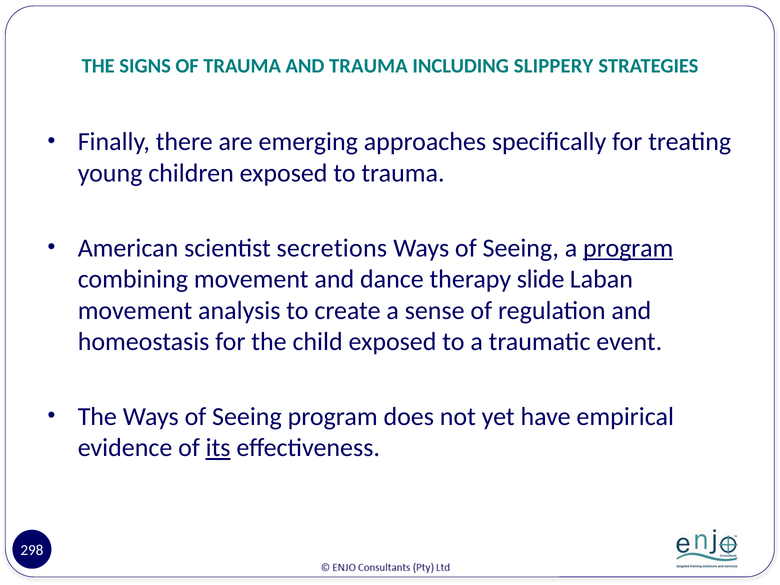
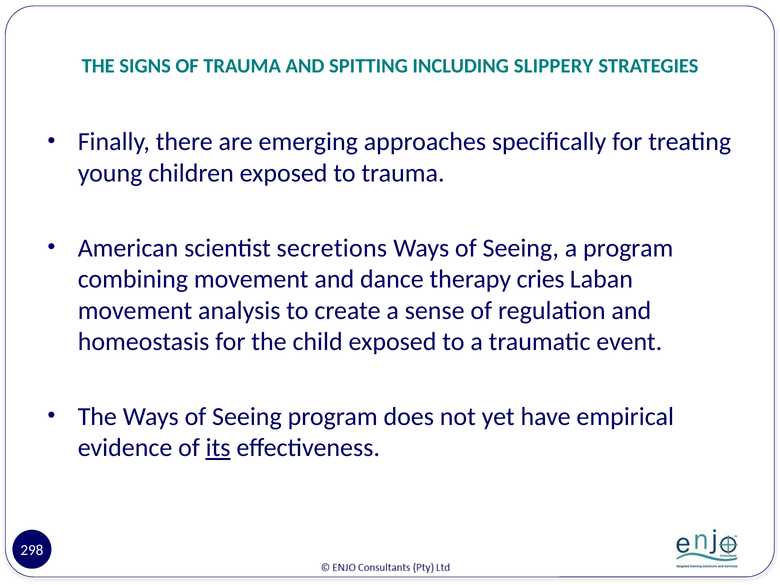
AND TRAUMA: TRAUMA -> SPITTING
program at (628, 248) underline: present -> none
slide: slide -> cries
